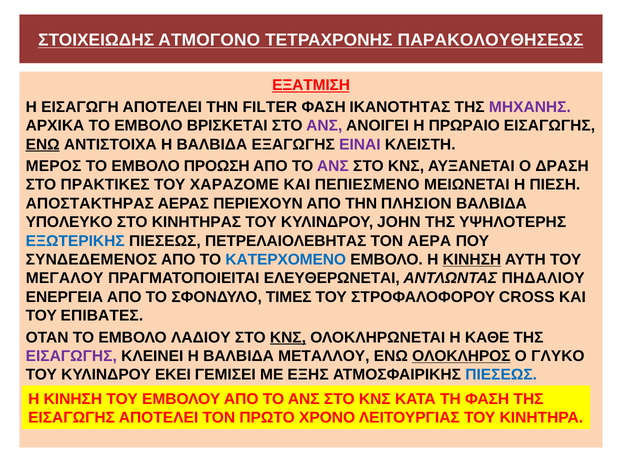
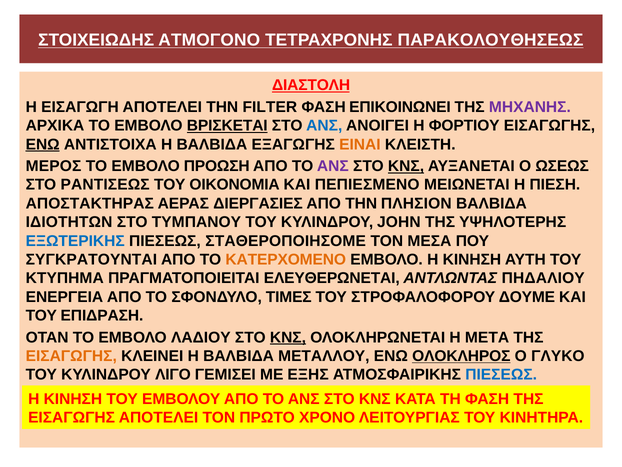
ΕΞΑΤΜΙΣΗ: ΕΞΑΤΜΙΣΗ -> ΔΙΑΣΤΟΛΗ
ΙΚΑΝΟΤΗΤΑΣ: ΙΚΑΝΟΤΗΤΑΣ -> ΕΠΙΚΟΙΝΩΝΕΙ
ΒΡΙΣΚΕΤΑΙ underline: none -> present
ΑΝΣ at (324, 126) colour: purple -> blue
ΠΡΩΡΑΙΟ: ΠΡΩΡΑΙΟ -> ΦΟΡΤΙΟΥ
ΕΙΝΑΙ colour: purple -> orange
ΚΝΣ at (406, 166) underline: none -> present
ΔΡΑΣΗ: ΔΡΑΣΗ -> ΩΣΕΩΣ
ΠΡΑΚΤΙΚΕΣ: ΠΡΑΚΤΙΚΕΣ -> ΡΑΝΤΙΣΕΩΣ
ΧΑΡΑΖΟΜΕ: ΧΑΡΑΖΟΜΕ -> ΟΙΚΟΝΟΜΙΑ
ΠΕΡΙΕΧΟΥΝ: ΠΕΡΙΕΧΟΥΝ -> ΔΙΕΡΓΑΣΙΕΣ
ΥΠΟΛΕΥΚΟ: ΥΠΟΛΕΥΚΟ -> ΙΔΙΟΤΗΤΩΝ
ΚΙΝΗΤΗΡΑΣ: ΚΙΝΗΤΗΡΑΣ -> ΤΥΜΠΑΝΟΥ
ΠΕΤΡΕΛΑΙΟΛΕΒΗΤΑΣ: ΠΕΤΡΕΛΑΙΟΛΕΒΗΤΑΣ -> ΣΤΑΘΕΡΟΠΟΙΗΣΟΜΕ
ΑΕΡΑ: ΑΕΡΑ -> ΜΕΣΑ
ΣΥΝΔΕΔΕΜΕΝΟΣ: ΣΥΝΔΕΔΕΜΕΝΟΣ -> ΣΥΓΚΡΑΤΟΥΝΤΑΙ
ΚΑΤΕΡΧΟΜΕΝΟ colour: blue -> orange
ΚΙΝΗΣΗ at (472, 259) underline: present -> none
ΜΕΓΑΛΟΥ: ΜΕΓΑΛΟΥ -> ΚΤΥΠΗΜΑ
CROSS: CROSS -> ΔΟΥΜΕ
ΕΠΙΒΑΤΕΣ: ΕΠΙΒΑΤΕΣ -> ΕΠΙΔΡΑΣΗ
ΚΑΘΕ: ΚΑΘΕ -> ΜΕΤΑ
ΕΙΣΑΓΩΓΗΣ at (71, 356) colour: purple -> orange
ΕΚΕΙ: ΕΚΕΙ -> ΛΙΓΟ
